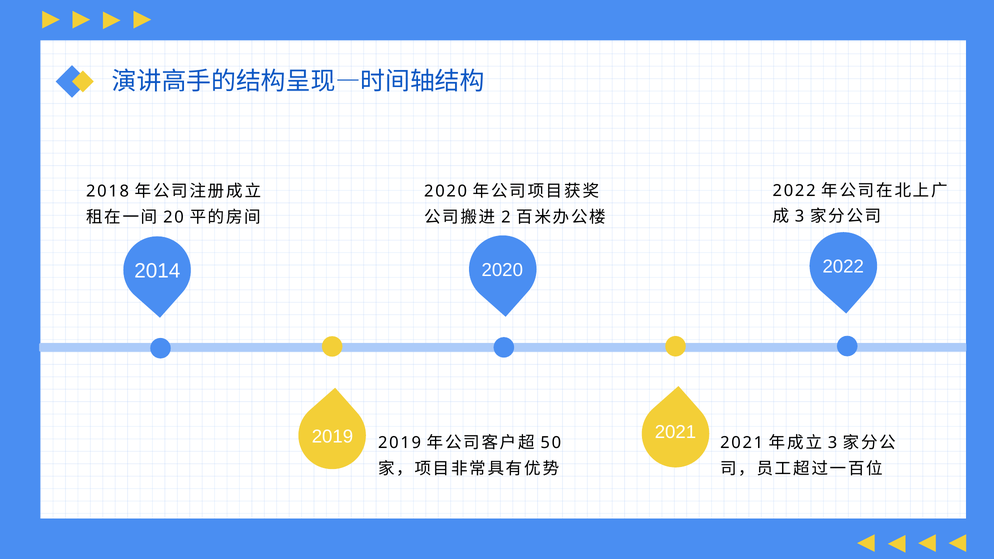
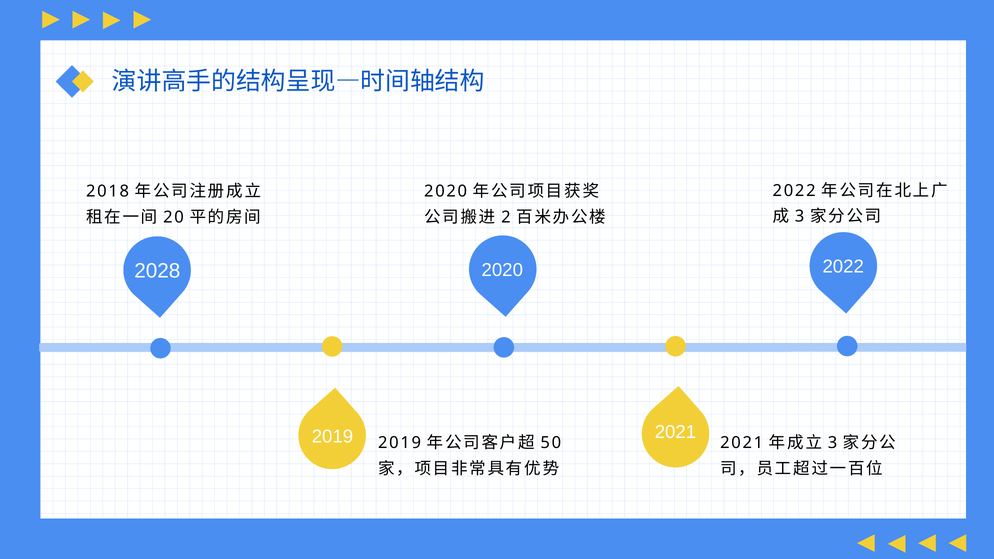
2014: 2014 -> 2028
